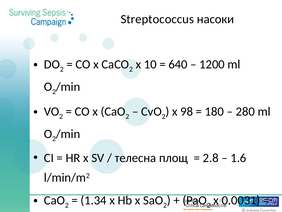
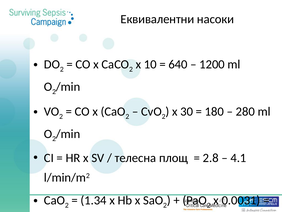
Streptococcus: Streptococcus -> Еквивалентни
x 98: 98 -> 30
1.6: 1.6 -> 4.1
